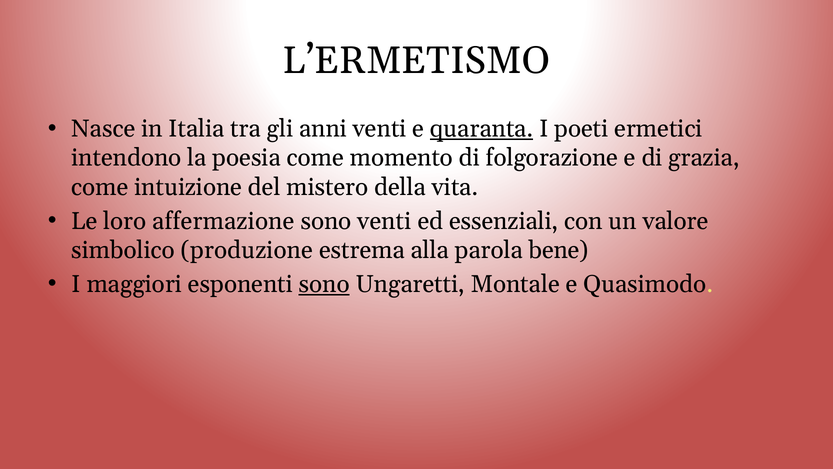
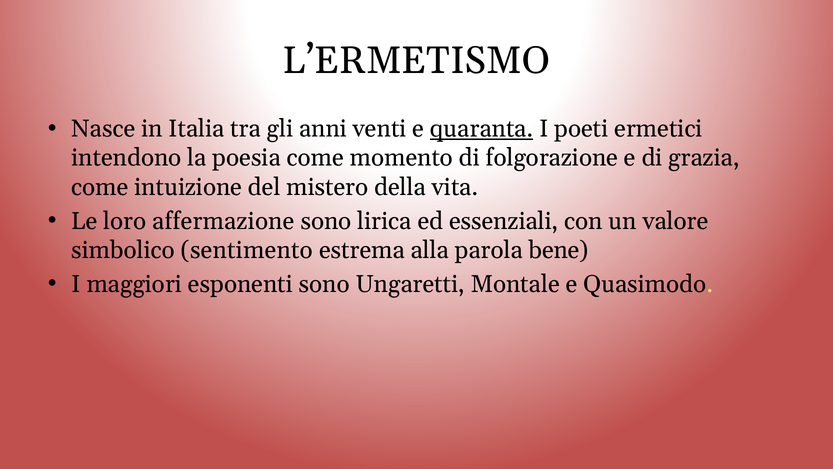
sono venti: venti -> lirica
produzione: produzione -> sentimento
sono at (324, 284) underline: present -> none
